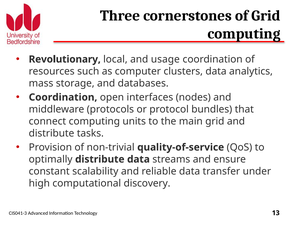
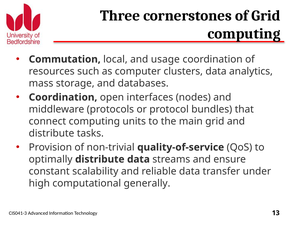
Revolutionary: Revolutionary -> Commutation
discovery: discovery -> generally
